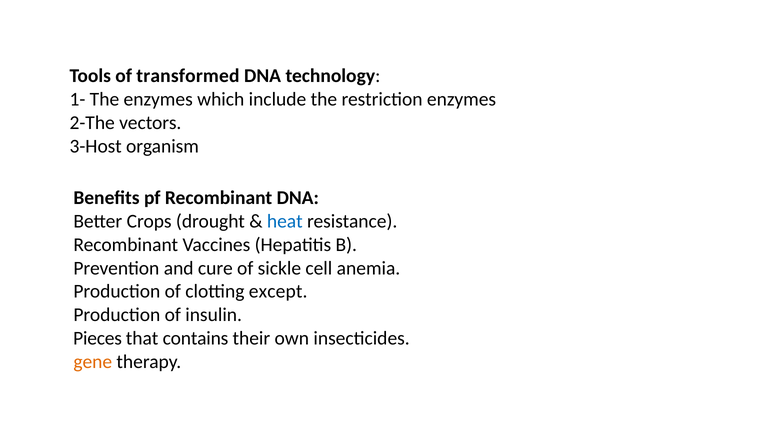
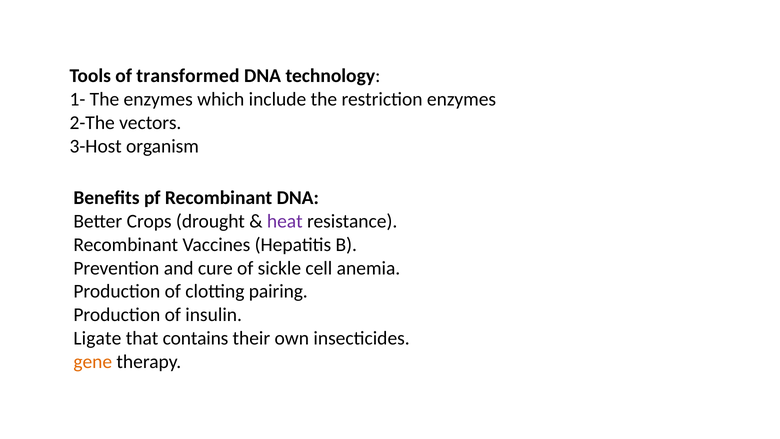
heat colour: blue -> purple
except: except -> pairing
Pieces: Pieces -> Ligate
